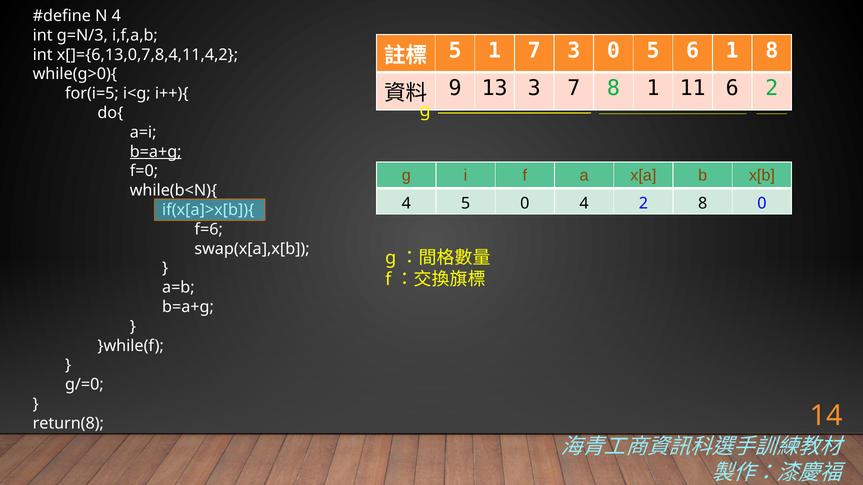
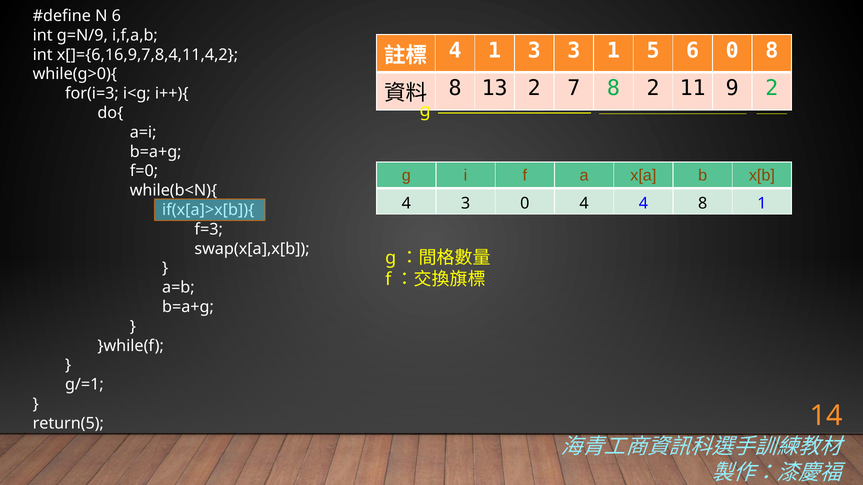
N 4: 4 -> 6
g=N/3: g=N/3 -> g=N/9
5 at (455, 51): 5 -> 4
1 7: 7 -> 3
3 0: 0 -> 1
6 1: 1 -> 0
x[]={6,13,0,7,8,4,11,4,2: x[]={6,13,0,7,8,4,11,4,2 -> x[]={6,16,9,7,8,4,11,4,2
9 at (455, 88): 9 -> 8
13 3: 3 -> 2
8 1: 1 -> 2
11 6: 6 -> 9
for(i=5: for(i=5 -> for(i=3
b=a+g at (156, 152) underline: present -> none
4 5: 5 -> 3
4 2: 2 -> 4
8 0: 0 -> 1
f=6: f=6 -> f=3
g/=0: g/=0 -> g/=1
return(8: return(8 -> return(5
